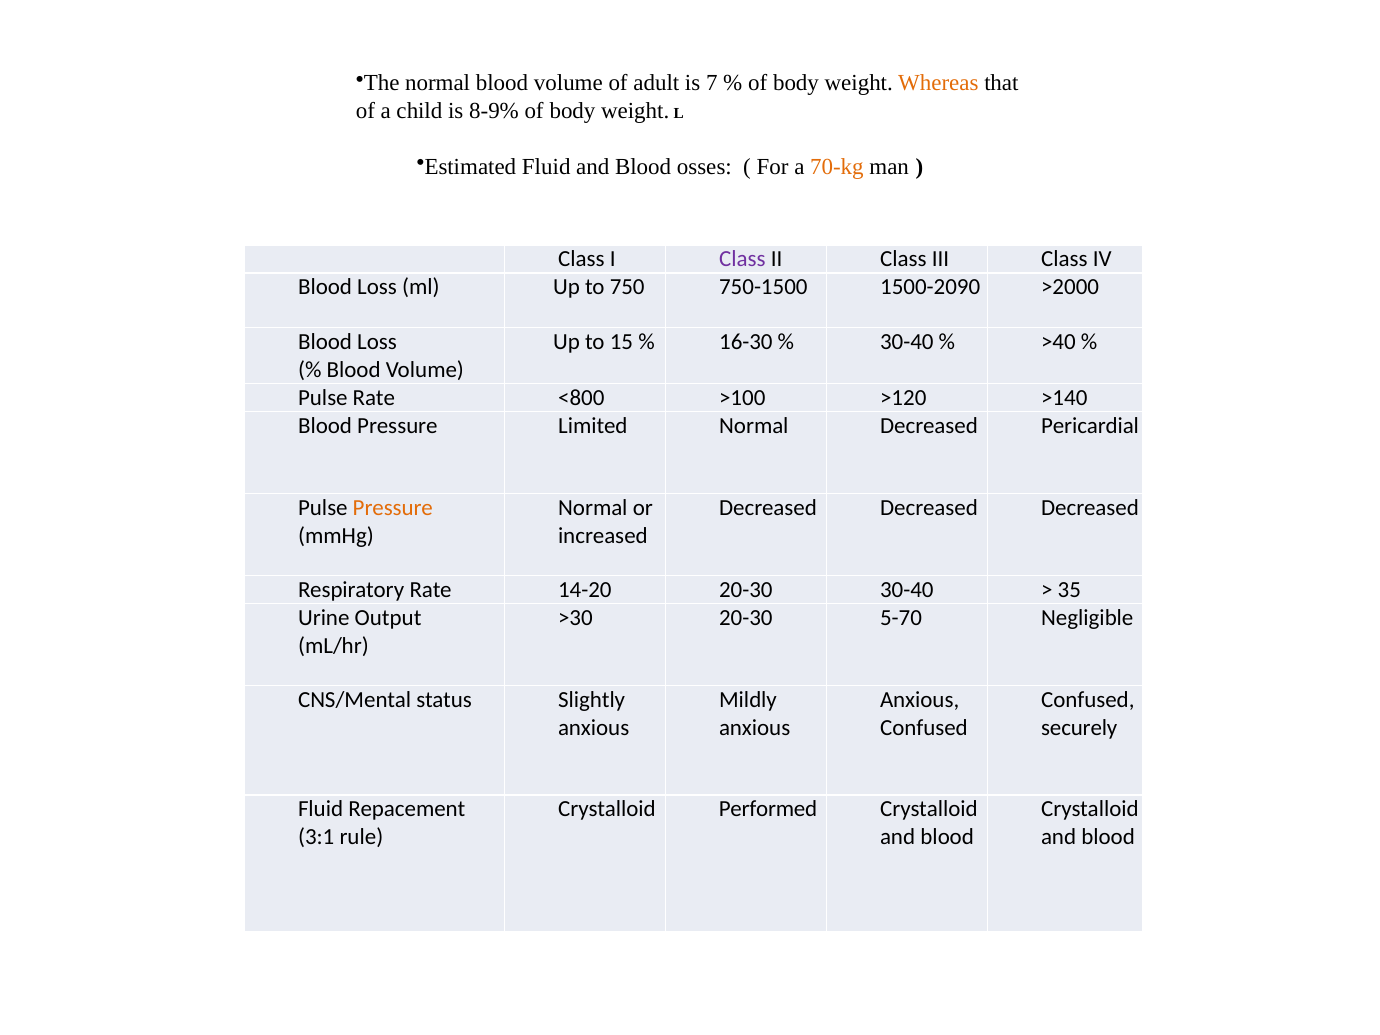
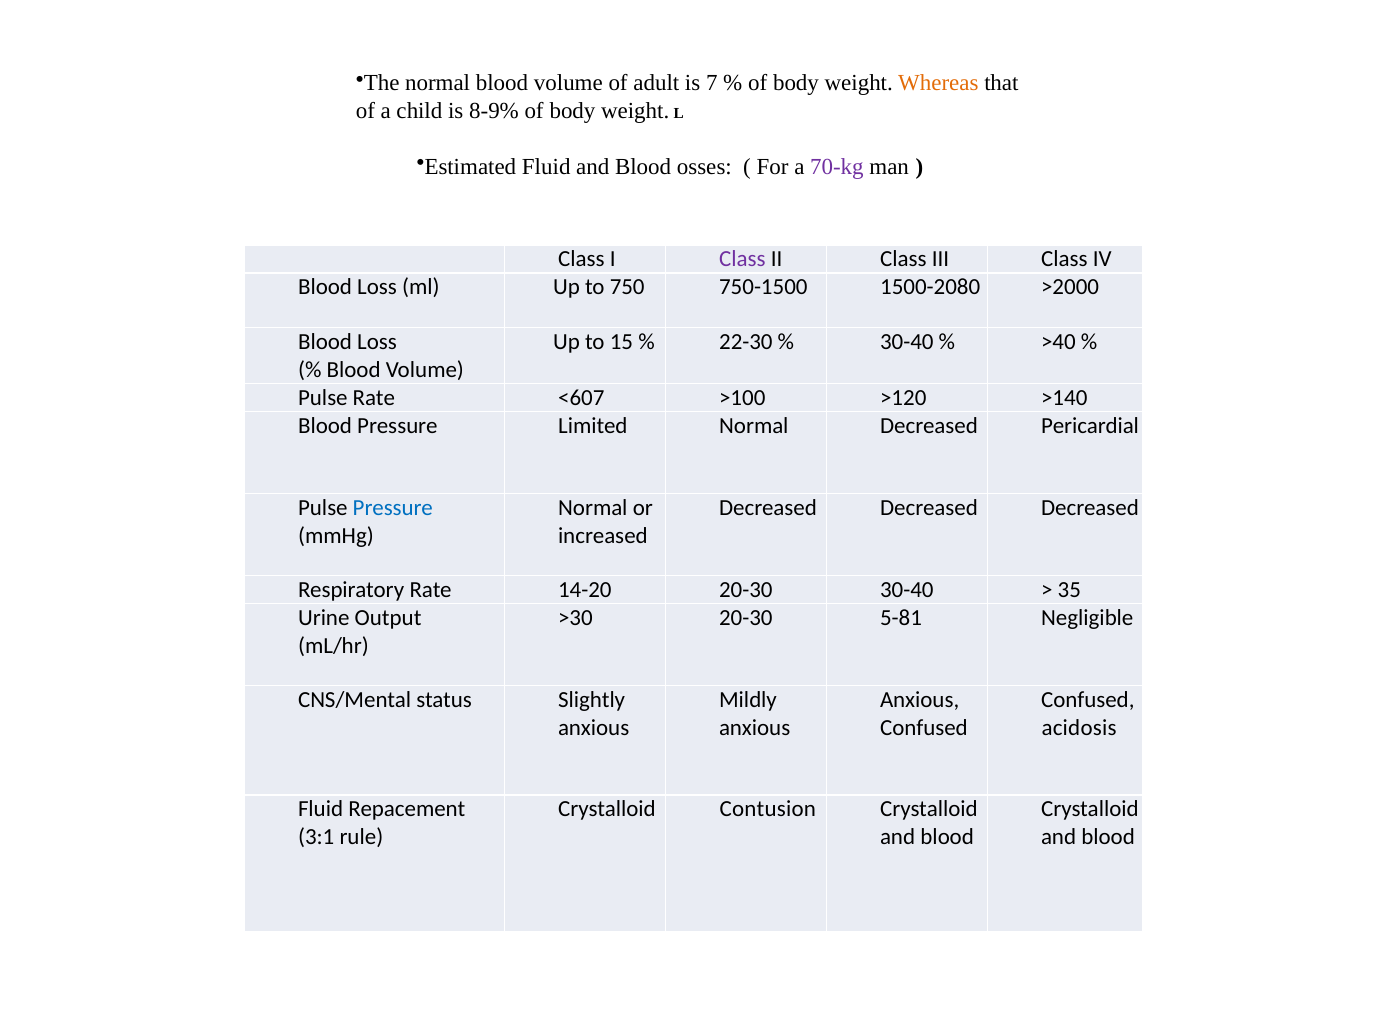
70-kg colour: orange -> purple
1500-2090: 1500-2090 -> 1500-2080
16-30: 16-30 -> 22-30
<800: <800 -> <607
Pressure at (393, 508) colour: orange -> blue
5-70: 5-70 -> 5-81
securely: securely -> acidosis
Performed: Performed -> Contusion
